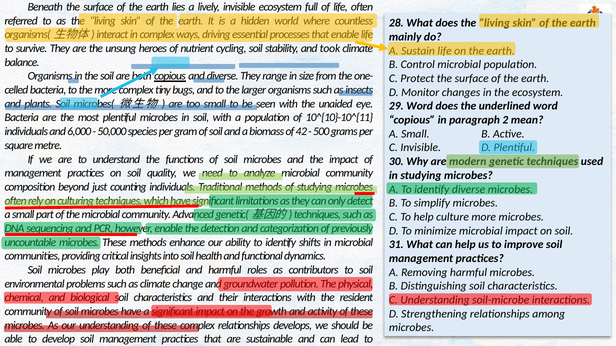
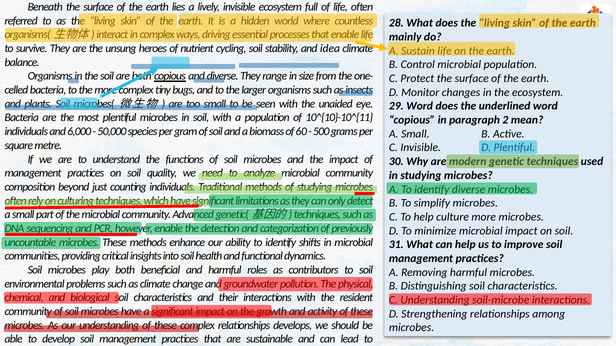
took: took -> idea
42: 42 -> 60
